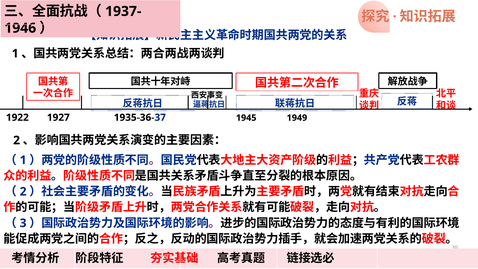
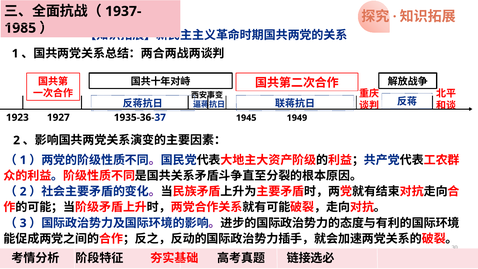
1946: 1946 -> 1985
1922: 1922 -> 1923
